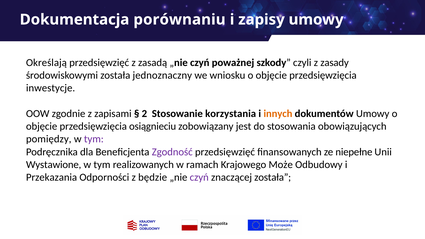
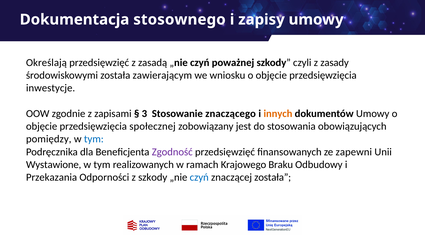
porównaniu: porównaniu -> stosownego
jednoznaczny: jednoznaczny -> zawierającym
2: 2 -> 3
korzystania: korzystania -> znaczącego
osiągnieciu: osiągnieciu -> społecznej
tym at (94, 139) colour: purple -> blue
niepełne: niepełne -> zapewni
Może: Może -> Braku
z będzie: będzie -> szkody
czyń at (199, 177) colour: purple -> blue
